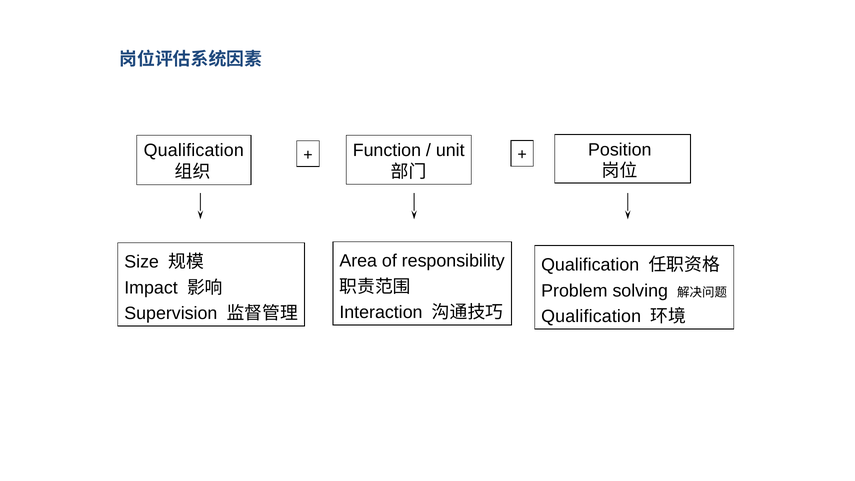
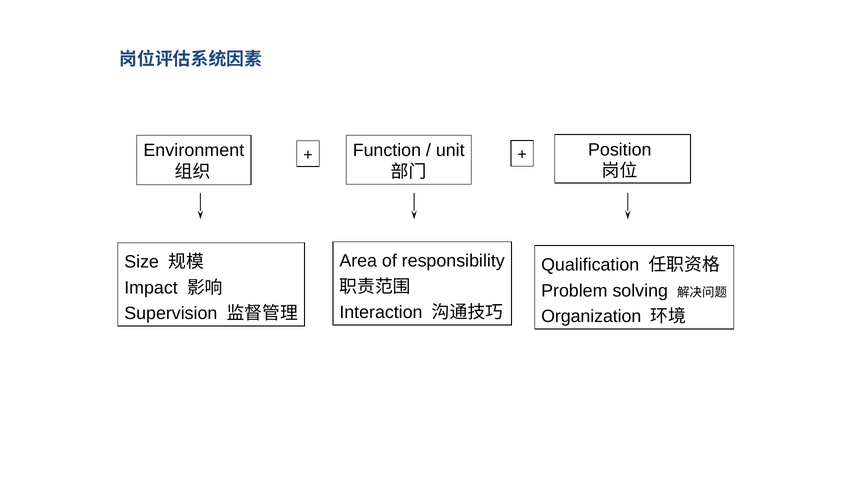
Qualification at (194, 151): Qualification -> Environment
Qualification at (591, 316): Qualification -> Organization
